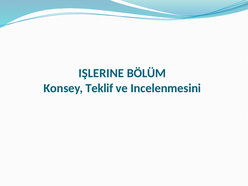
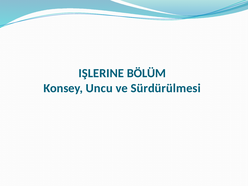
Teklif: Teklif -> Uncu
Incelenmesini: Incelenmesini -> Sürdürülmesi
